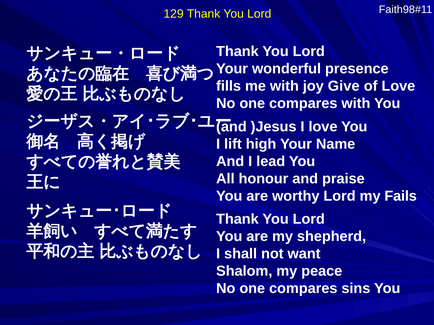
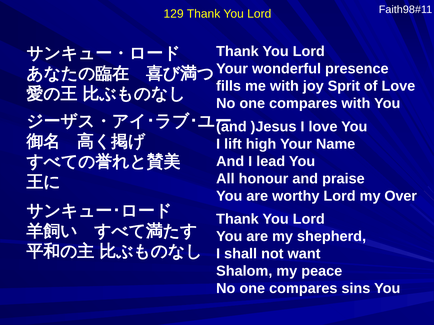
Give: Give -> Sprit
Fails: Fails -> Over
